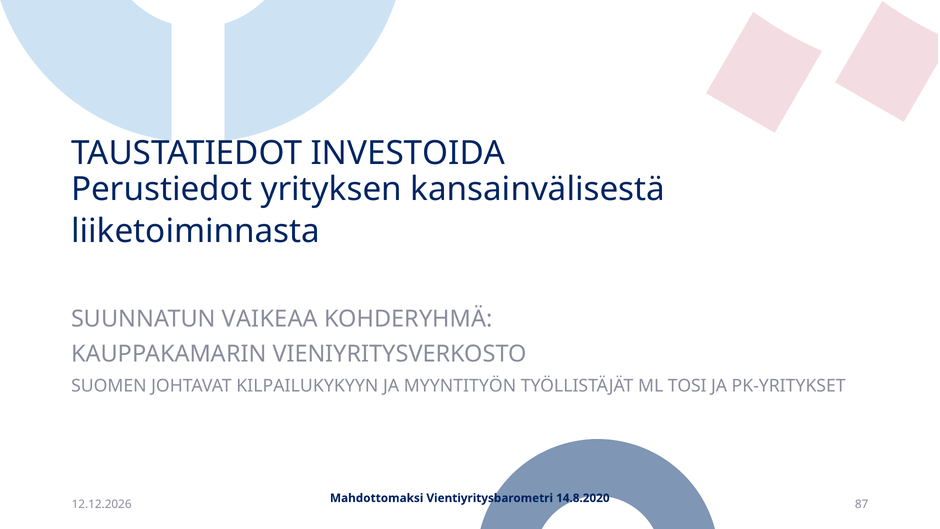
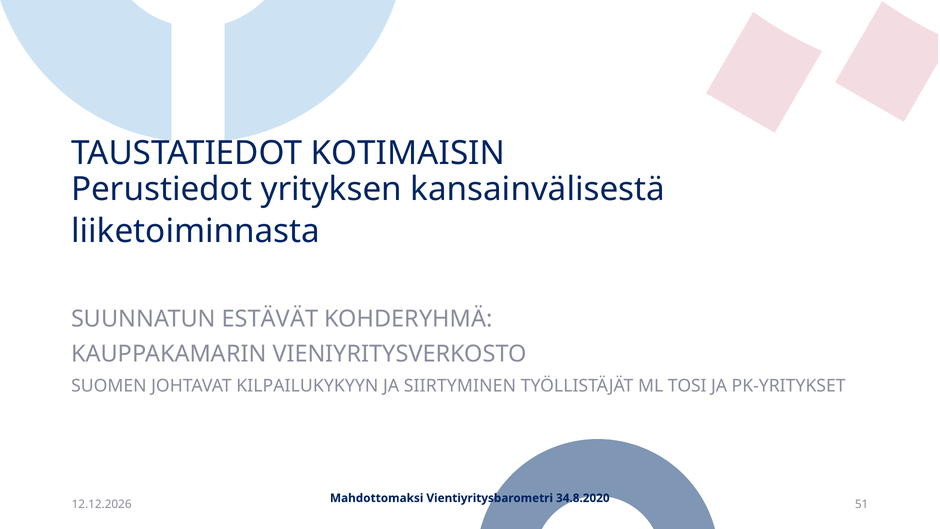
INVESTOIDA: INVESTOIDA -> KOTIMAISIN
VAIKEAA: VAIKEAA -> ESTÄVÄT
MYYNTITYÖN: MYYNTITYÖN -> SIIRTYMINEN
14.8.2020: 14.8.2020 -> 34.8.2020
87: 87 -> 51
